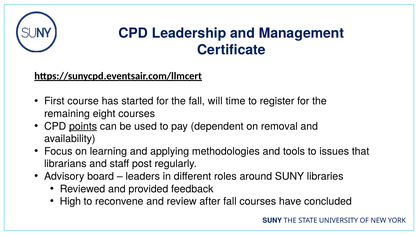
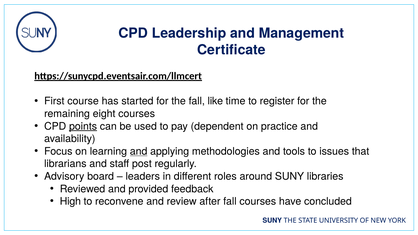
will: will -> like
removal: removal -> practice
and at (139, 151) underline: none -> present
